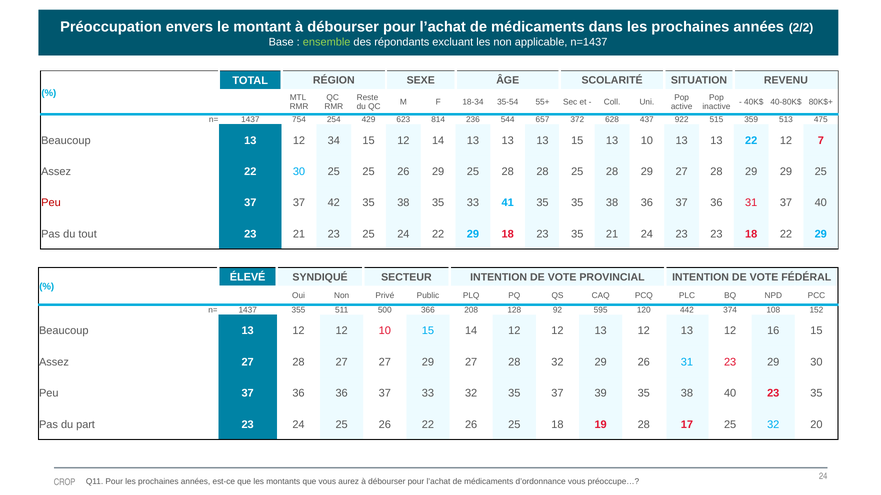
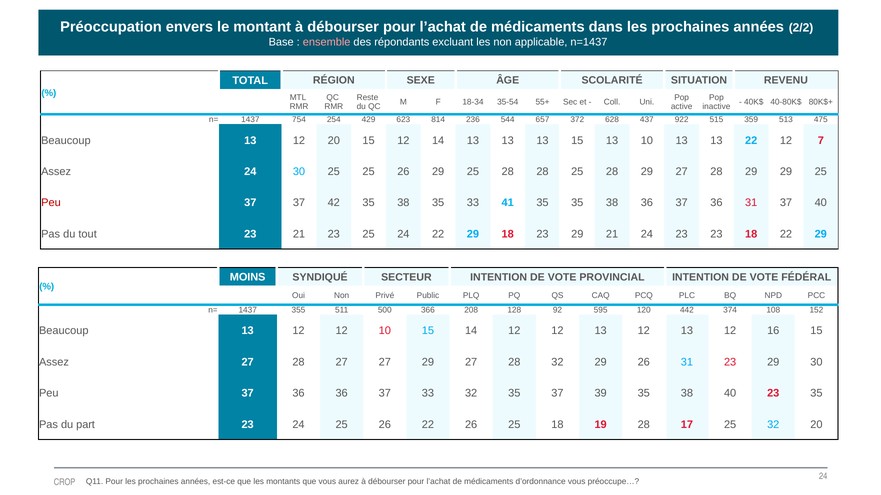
ensemble colour: light green -> pink
12 34: 34 -> 20
Assez 22: 22 -> 24
18 23 35: 35 -> 29
ÉLEVÉ: ÉLEVÉ -> MOINS
